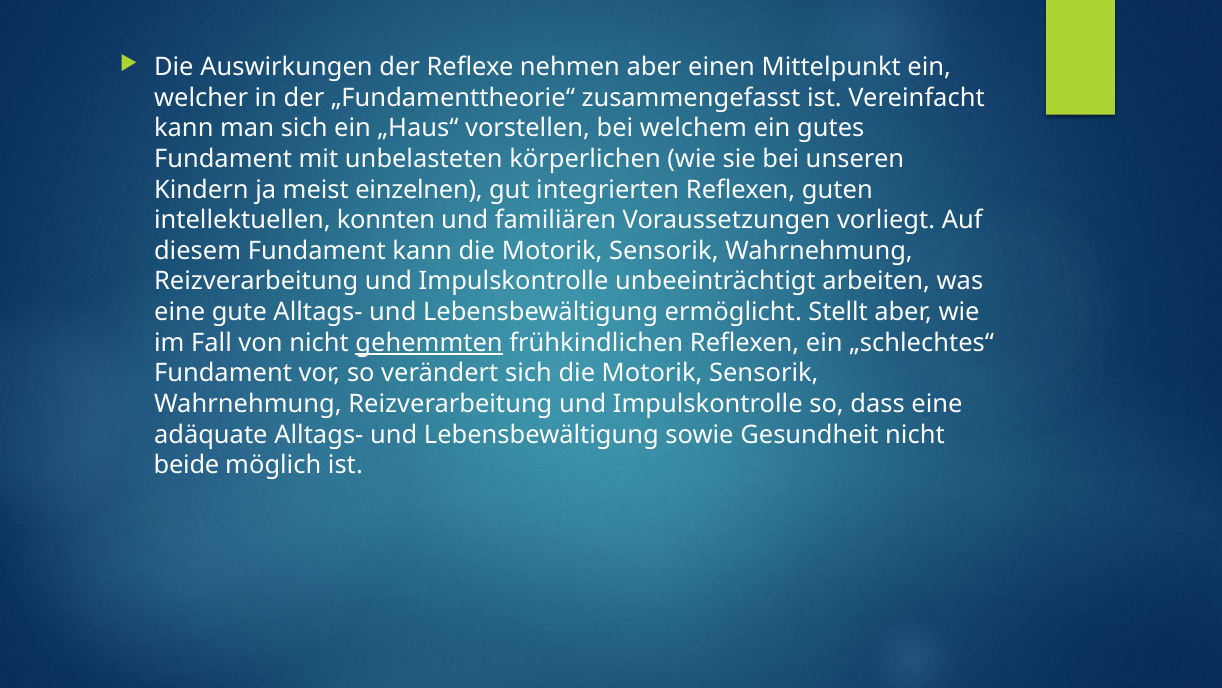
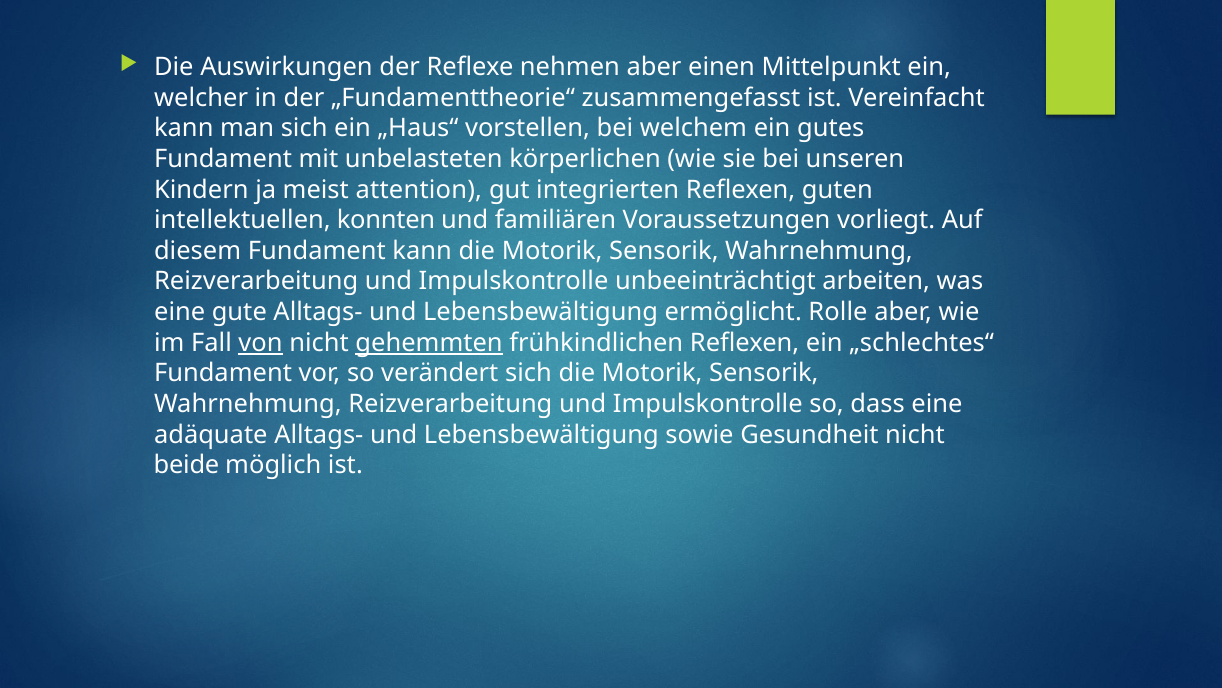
einzelnen: einzelnen -> attention
Stellt: Stellt -> Rolle
von underline: none -> present
